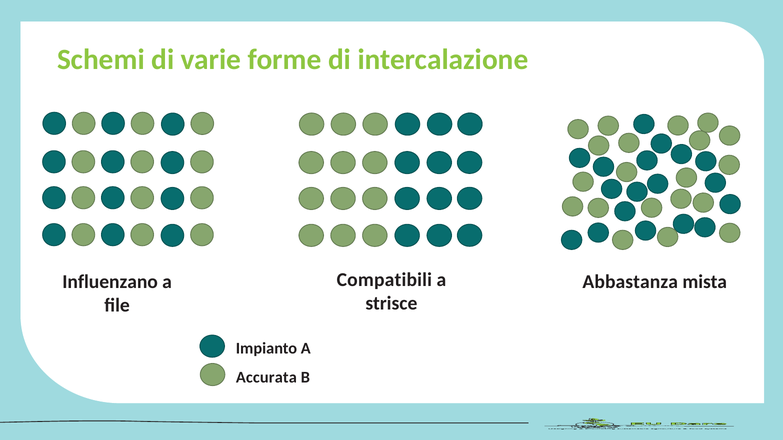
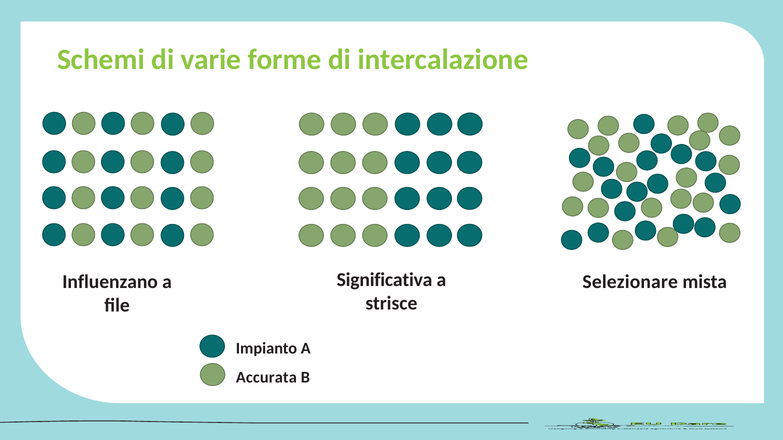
Compatibili: Compatibili -> Significativa
Abbastanza: Abbastanza -> Selezionare
